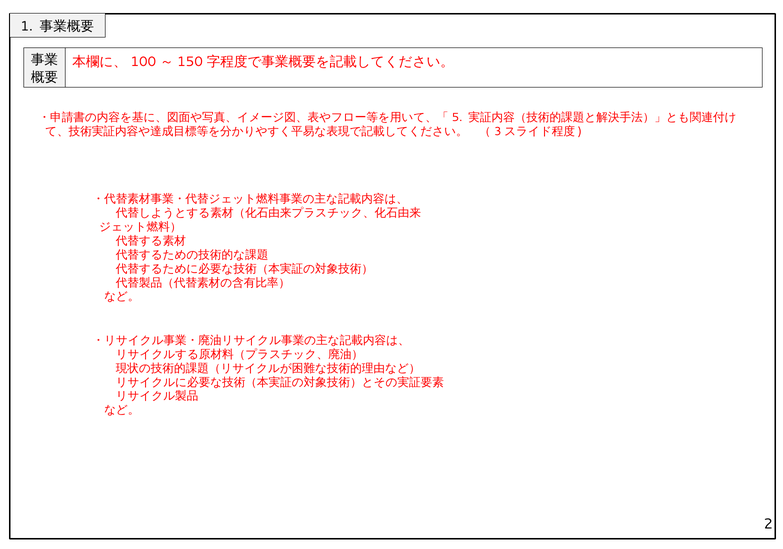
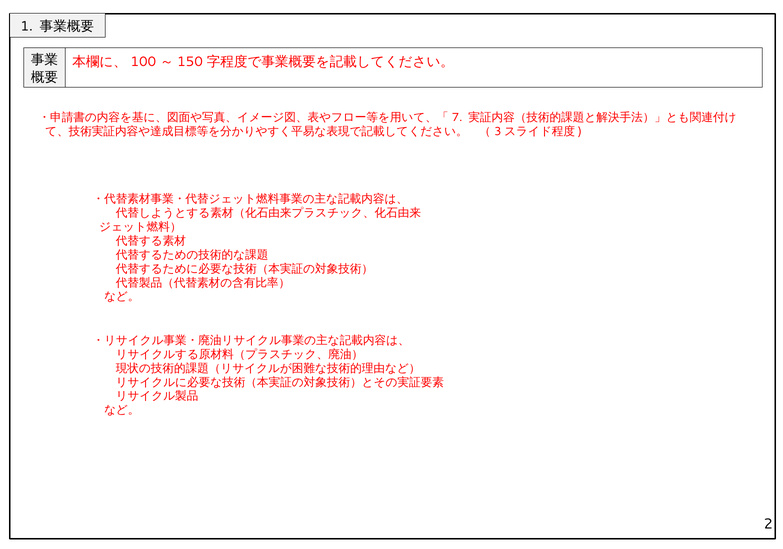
5: 5 -> 7
